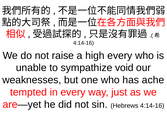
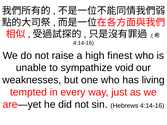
high every: every -> finest
ache: ache -> living
